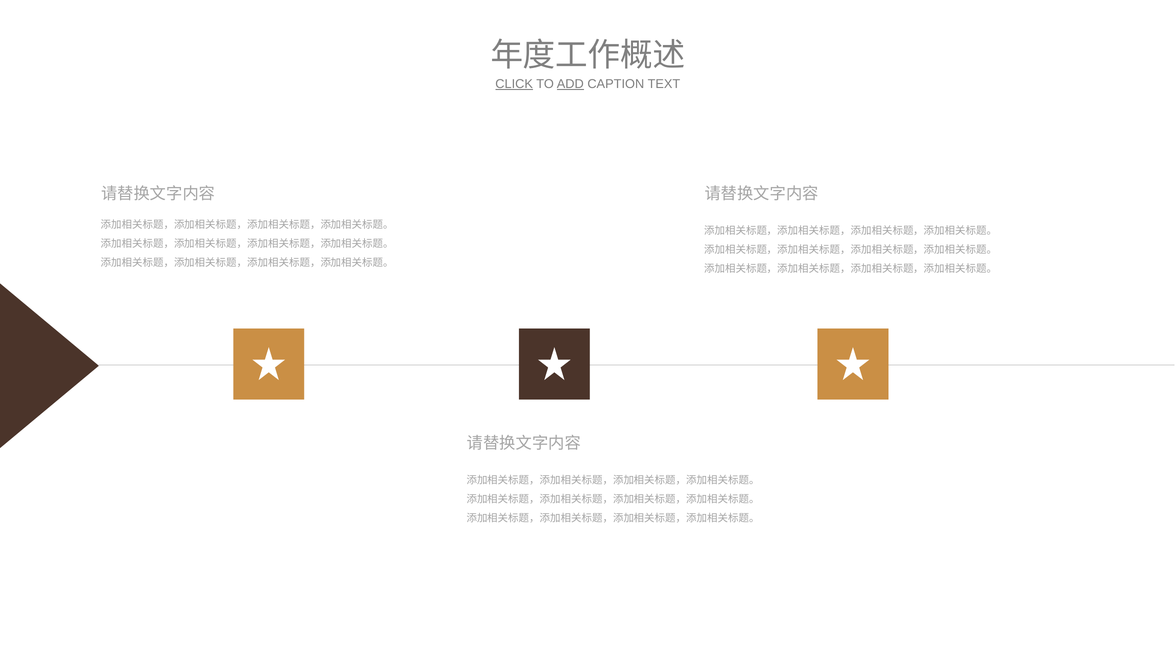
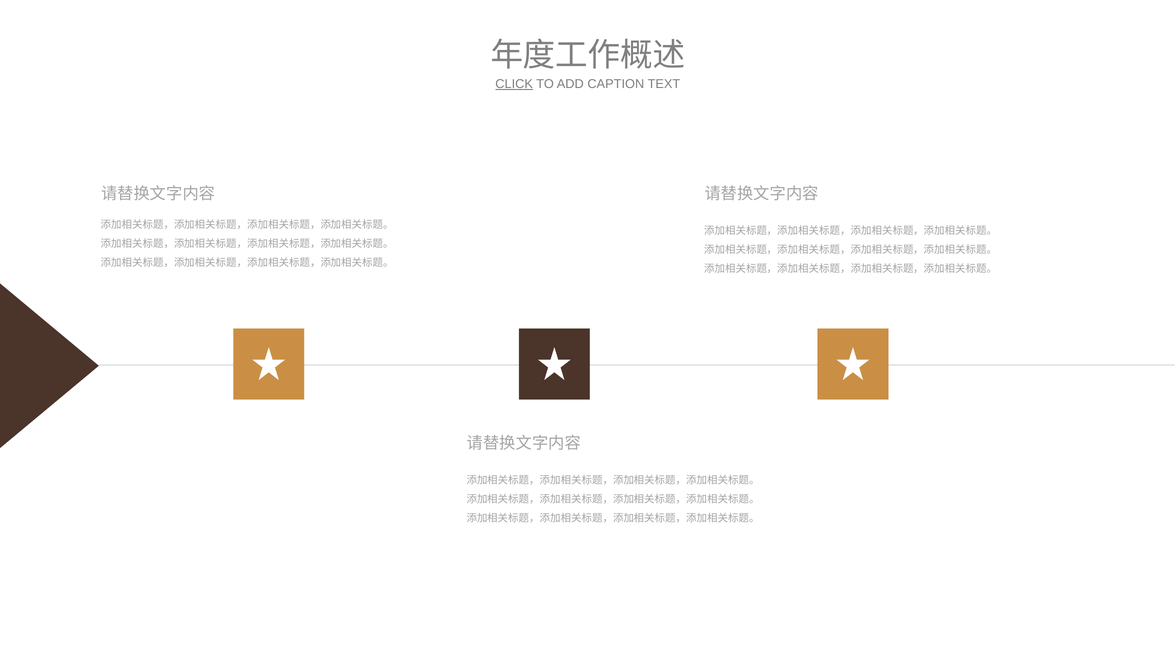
ADD underline: present -> none
